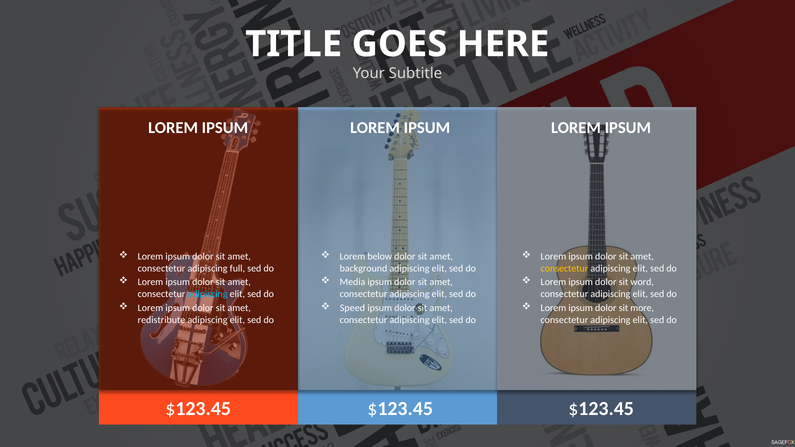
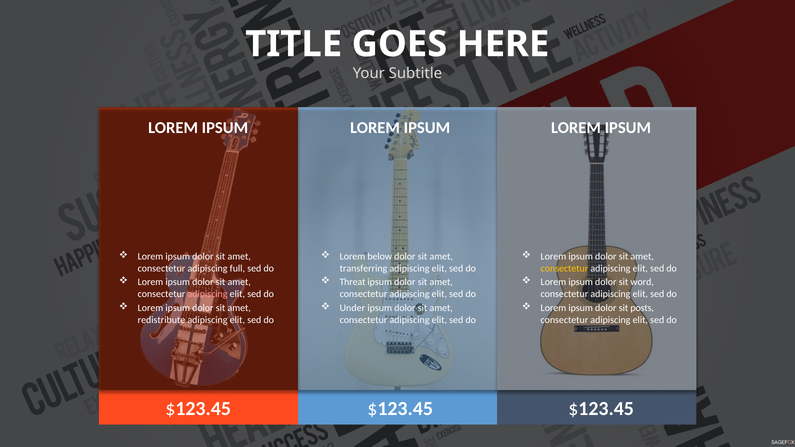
background: background -> transferring
Media: Media -> Threat
adipiscing at (208, 294) colour: light blue -> pink
Speed: Speed -> Under
more: more -> posts
